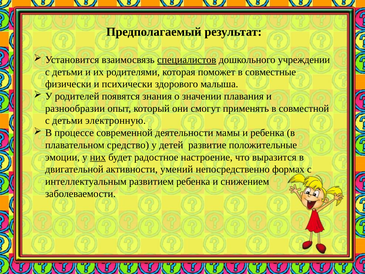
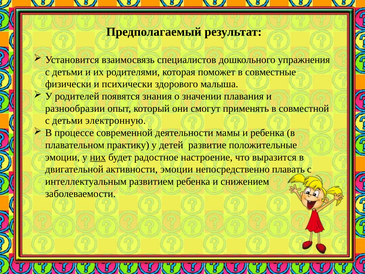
специалистов underline: present -> none
учреждении: учреждении -> упражнения
средство: средство -> практику
активности умений: умений -> эмоции
формах: формах -> плавать
